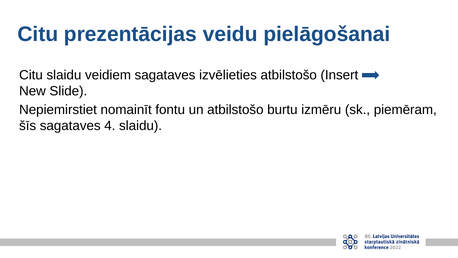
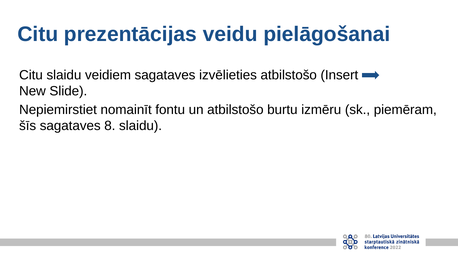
4: 4 -> 8
